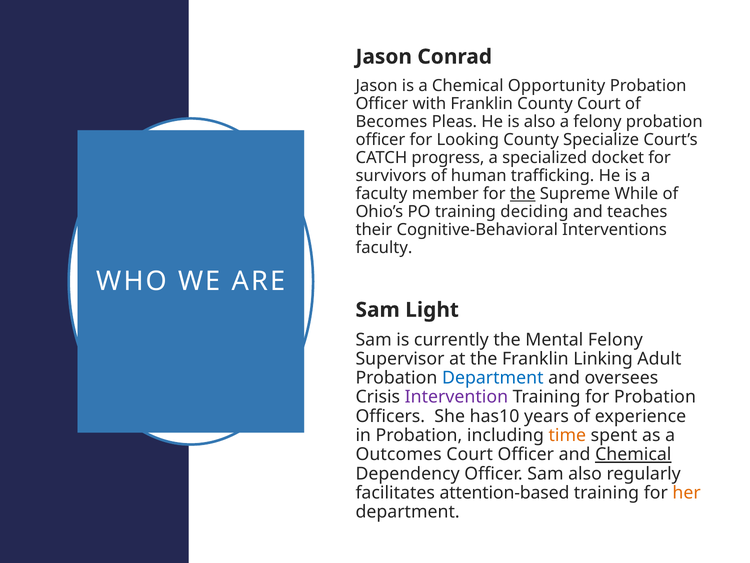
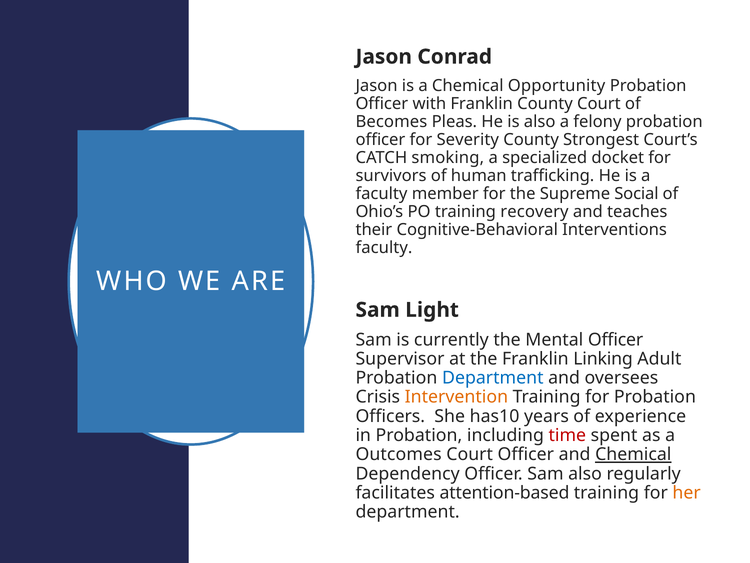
Looking: Looking -> Severity
Specialize: Specialize -> Strongest
progress: progress -> smoking
the at (523, 194) underline: present -> none
While: While -> Social
deciding: deciding -> recovery
Mental Felony: Felony -> Officer
Intervention colour: purple -> orange
time colour: orange -> red
